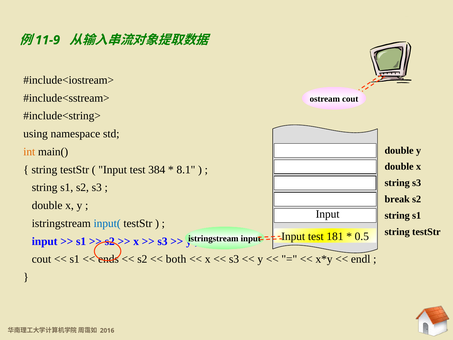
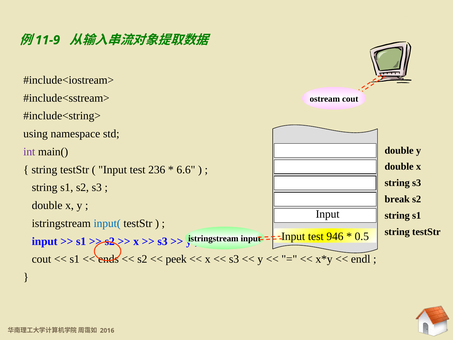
int colour: orange -> purple
384: 384 -> 236
8.1: 8.1 -> 6.6
181: 181 -> 946
both: both -> peek
